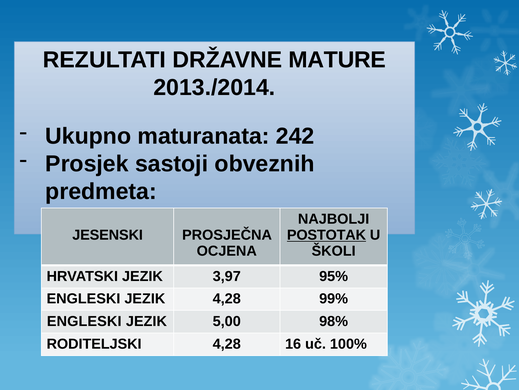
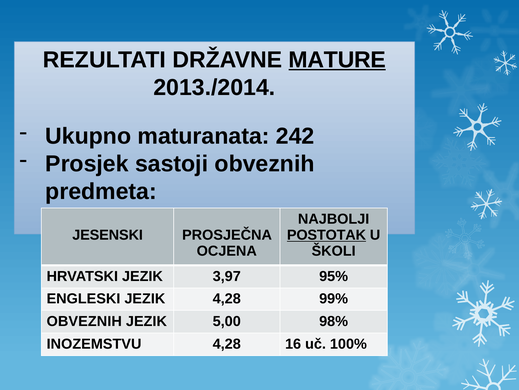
MATURE underline: none -> present
ENGLESKI at (84, 321): ENGLESKI -> OBVEZNIH
RODITELJSKI: RODITELJSKI -> INOZEMSTVU
